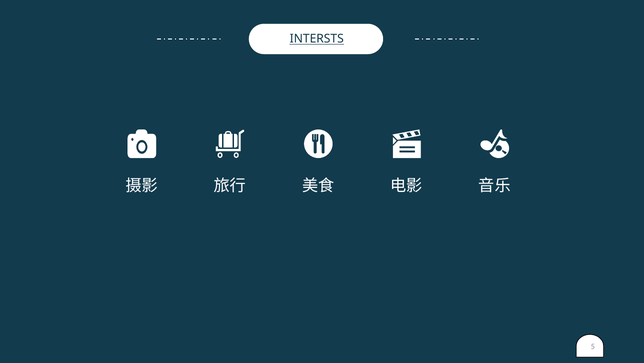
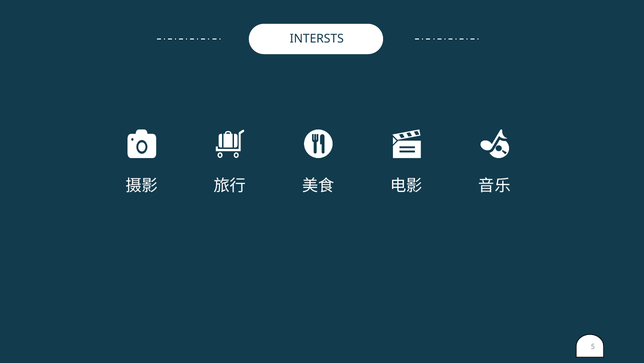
INTERSTS underline: present -> none
